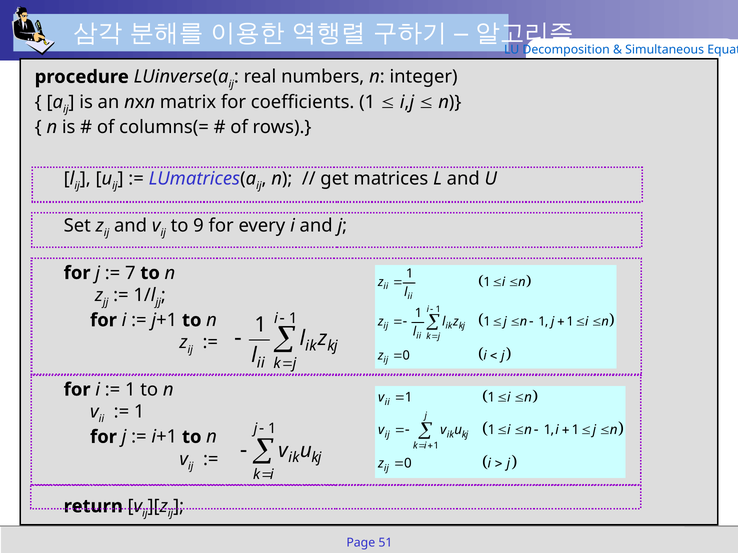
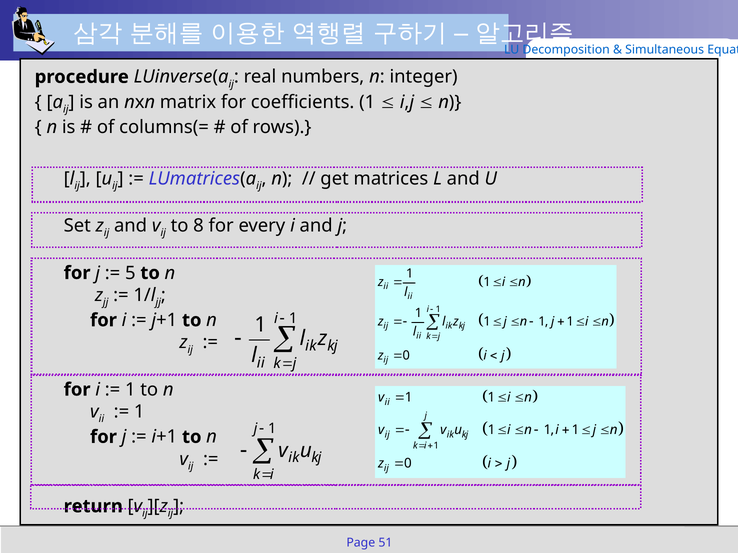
9: 9 -> 8
7: 7 -> 5
